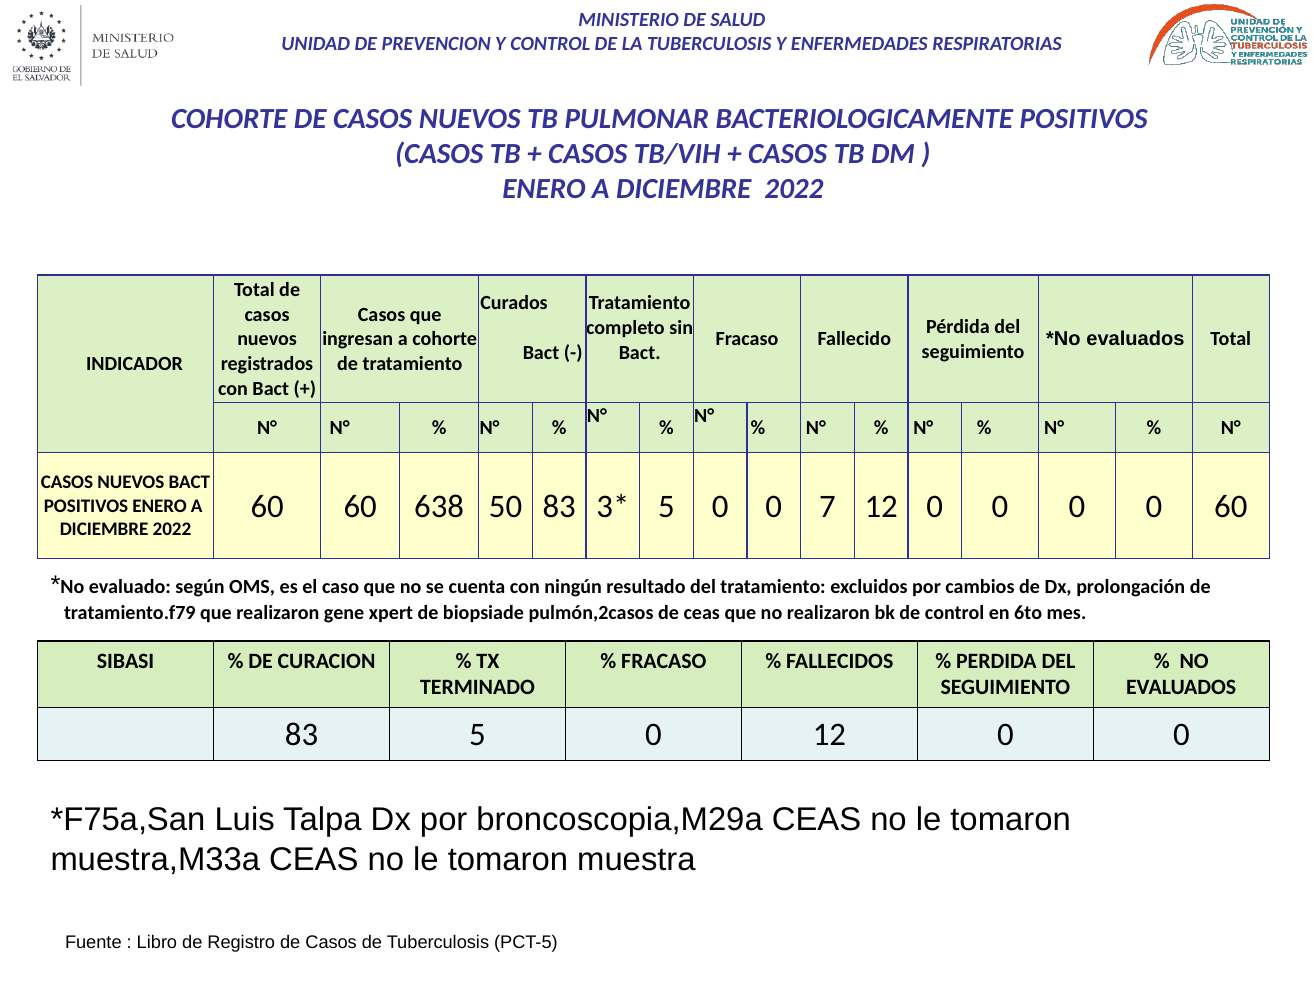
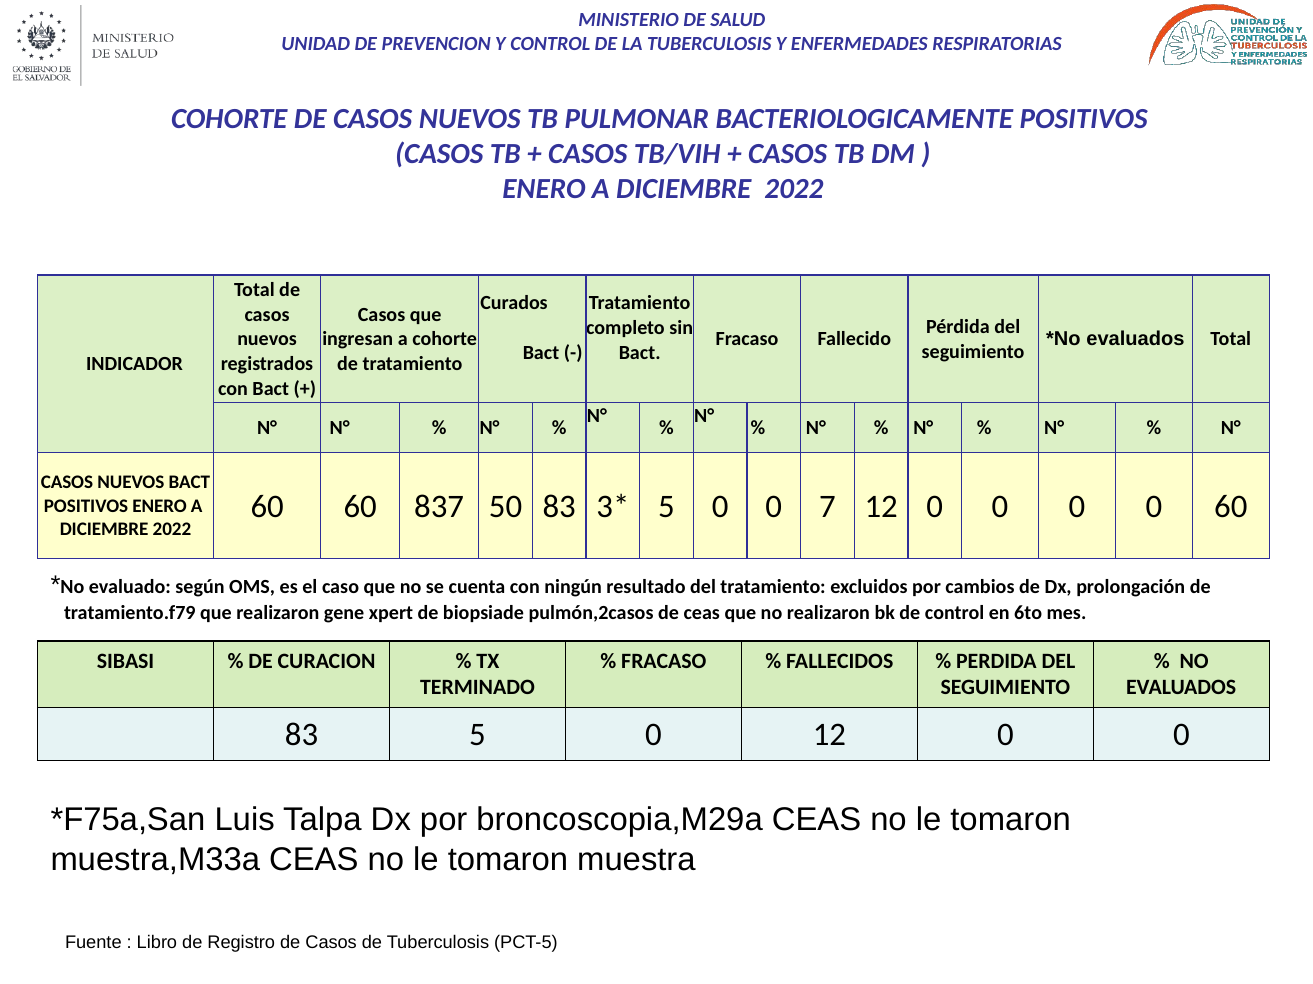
638: 638 -> 837
